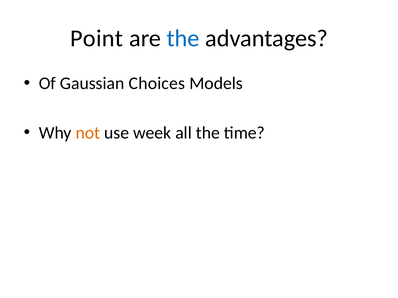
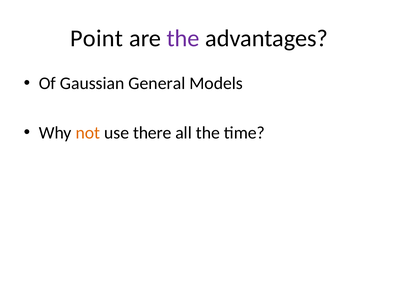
the at (183, 39) colour: blue -> purple
Choices: Choices -> General
week: week -> there
